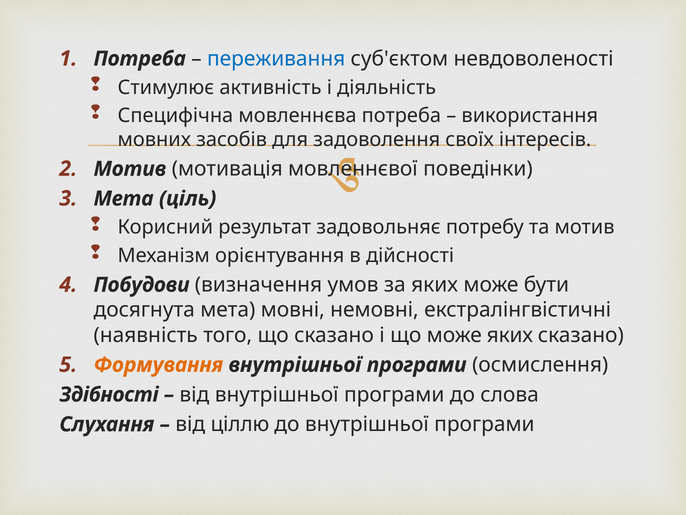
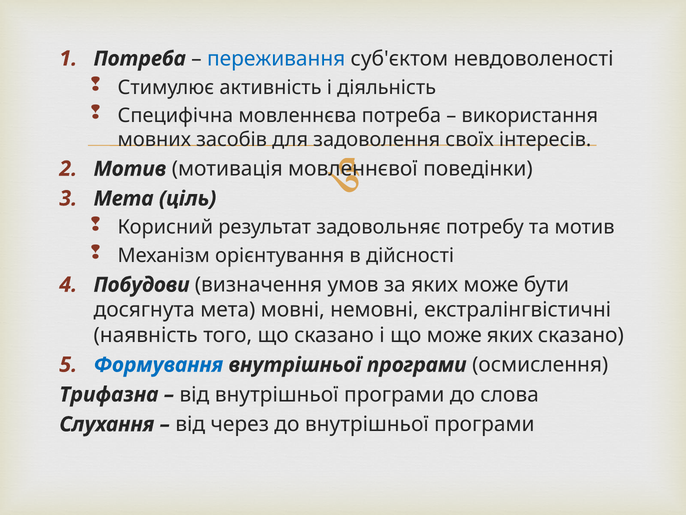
Формування colour: orange -> blue
Здібності: Здібності -> Трифазна
ціллю: ціллю -> через
